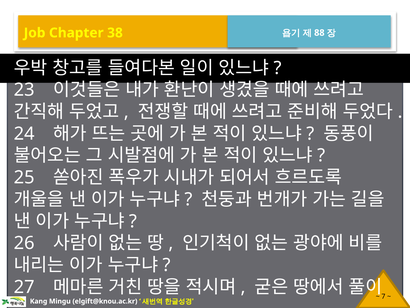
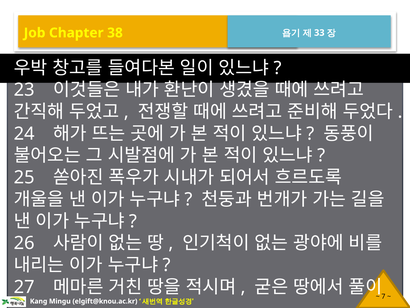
88: 88 -> 33
